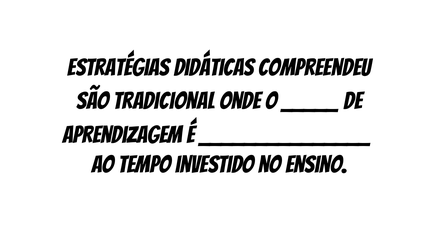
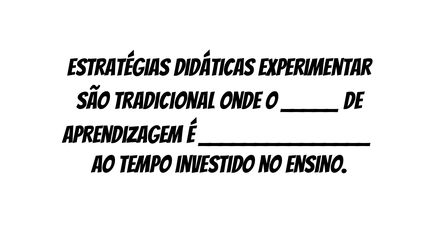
compreendeu: compreendeu -> experimentar
